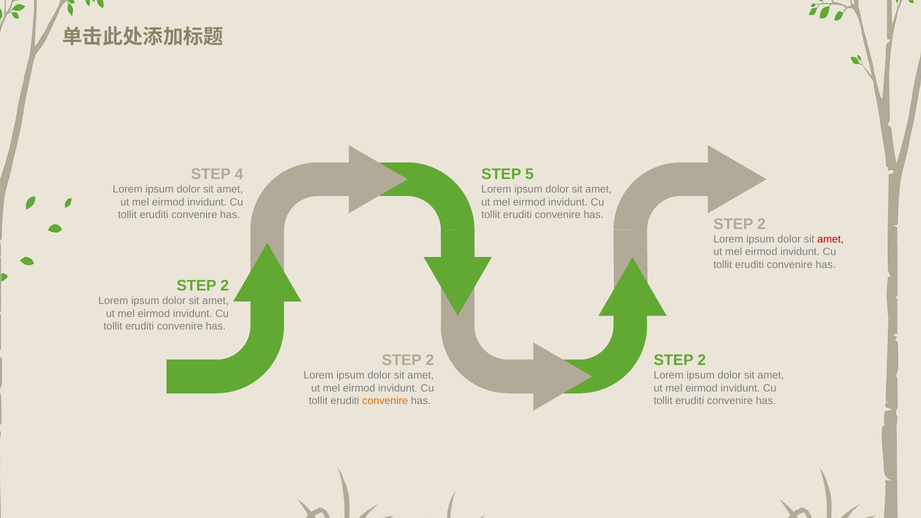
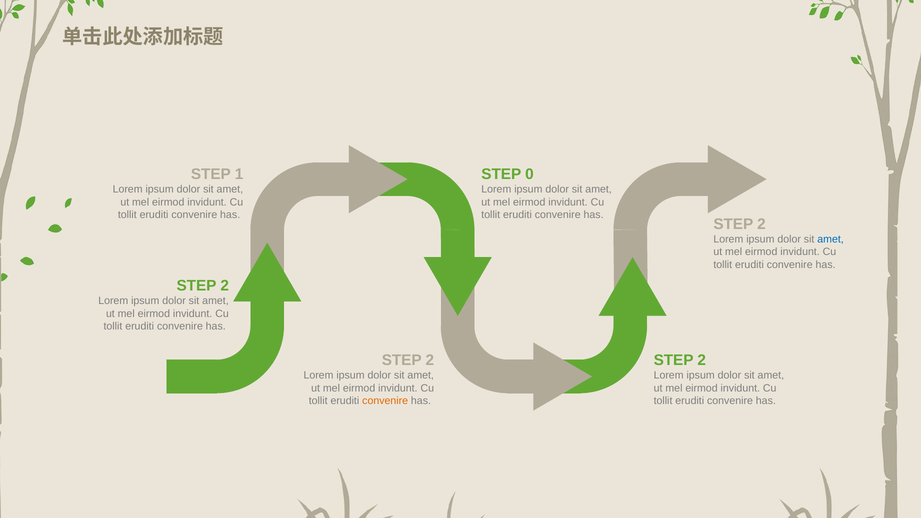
4: 4 -> 1
5: 5 -> 0
amet at (831, 239) colour: red -> blue
